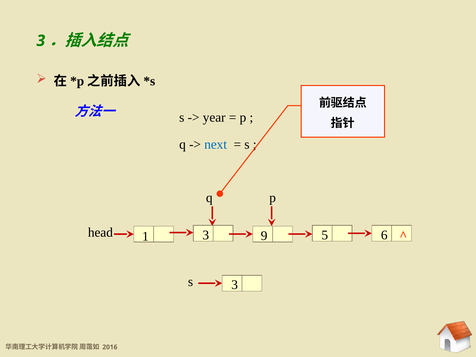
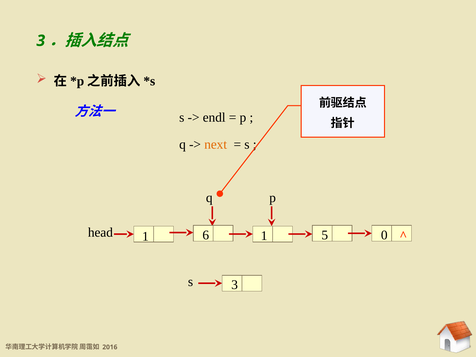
year: year -> endl
next colour: blue -> orange
head 9: 9 -> 1
6: 6 -> 0
1 3: 3 -> 6
